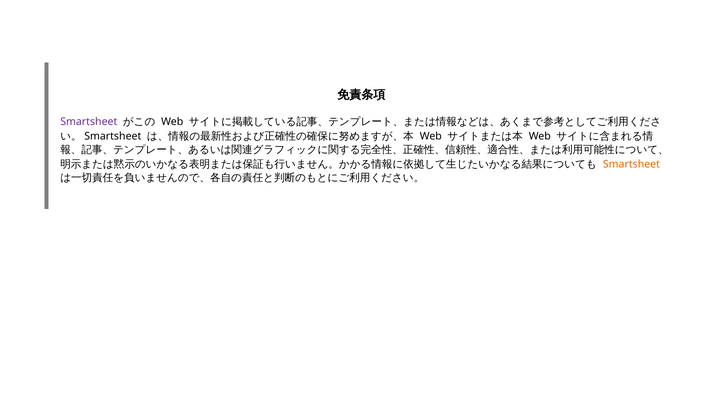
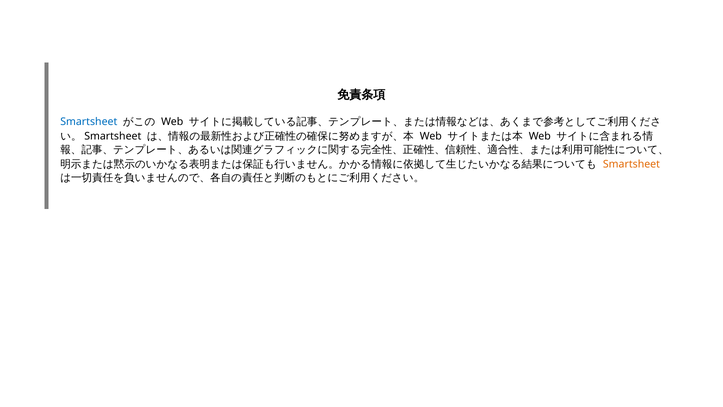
Smartsheet at (89, 122) colour: purple -> blue
